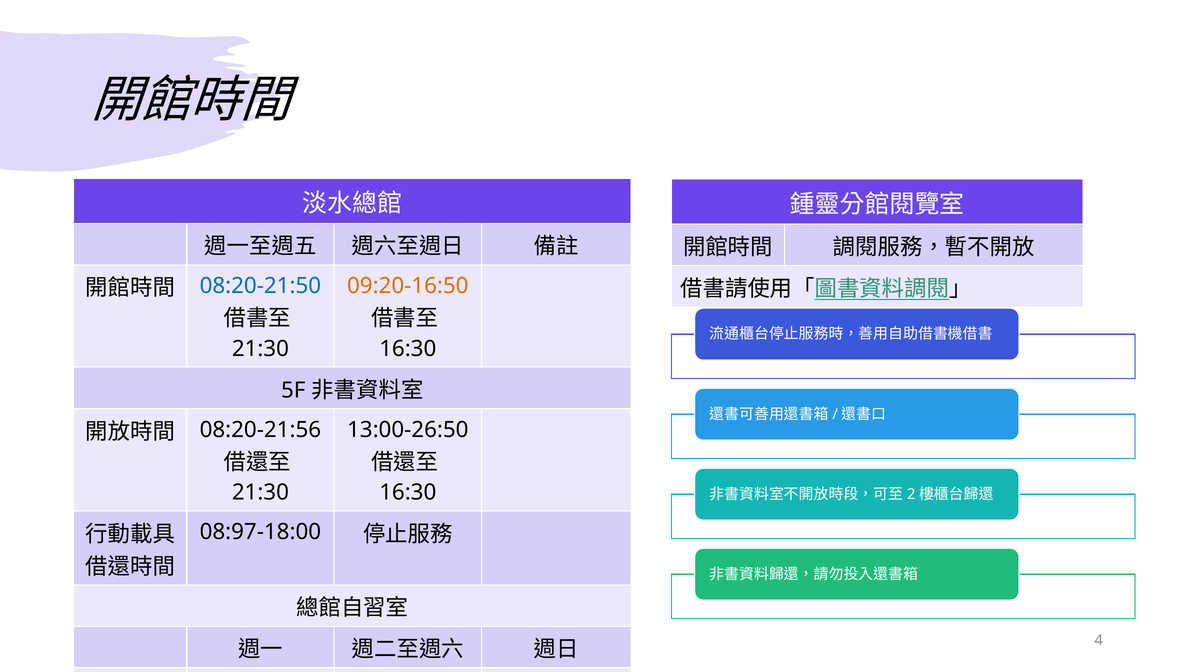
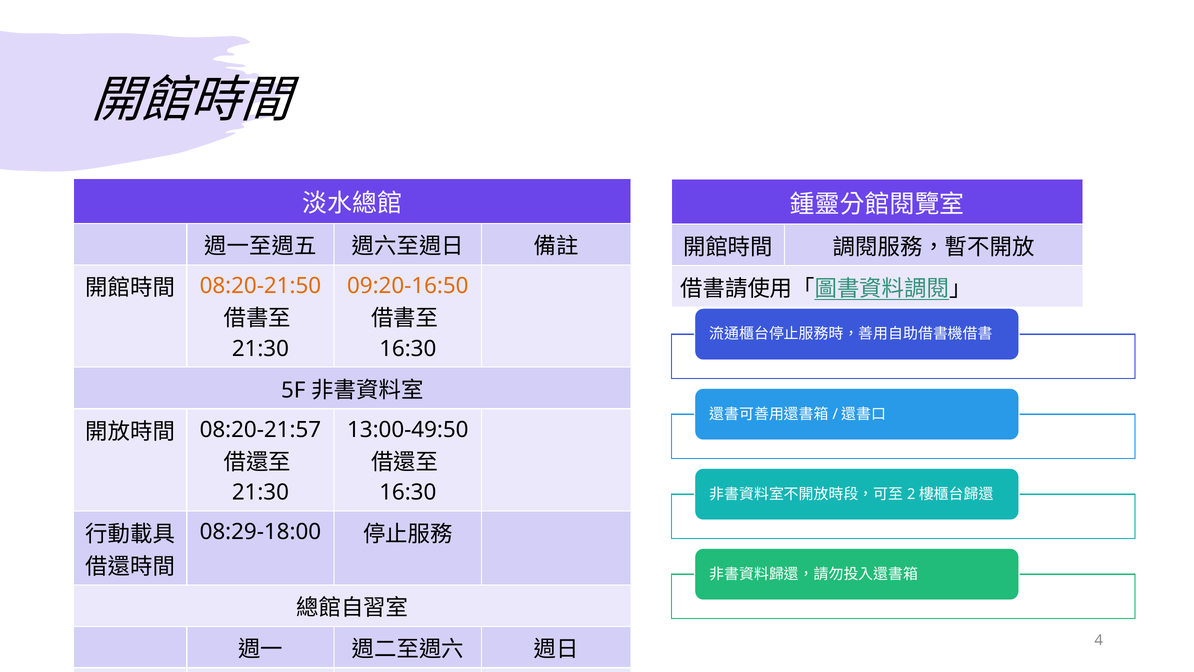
08:20-21:50 colour: blue -> orange
08:20-21:56: 08:20-21:56 -> 08:20-21:57
13:00-26:50: 13:00-26:50 -> 13:00-49:50
08:97-18:00: 08:97-18:00 -> 08:29-18:00
